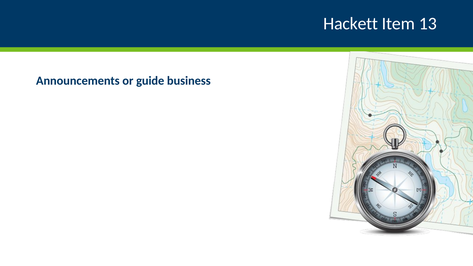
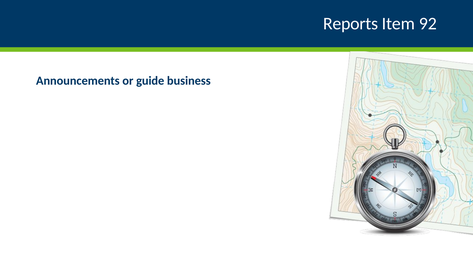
Hackett: Hackett -> Reports
13: 13 -> 92
